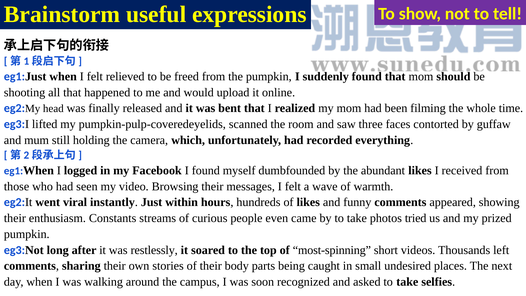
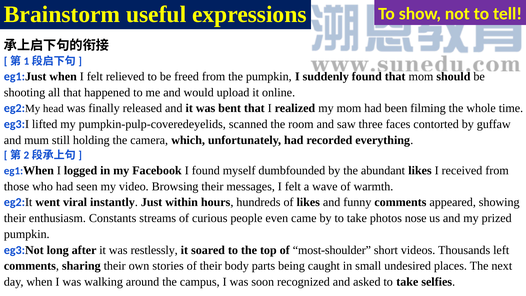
tried: tried -> nose
most-spinning: most-spinning -> most-shoulder
